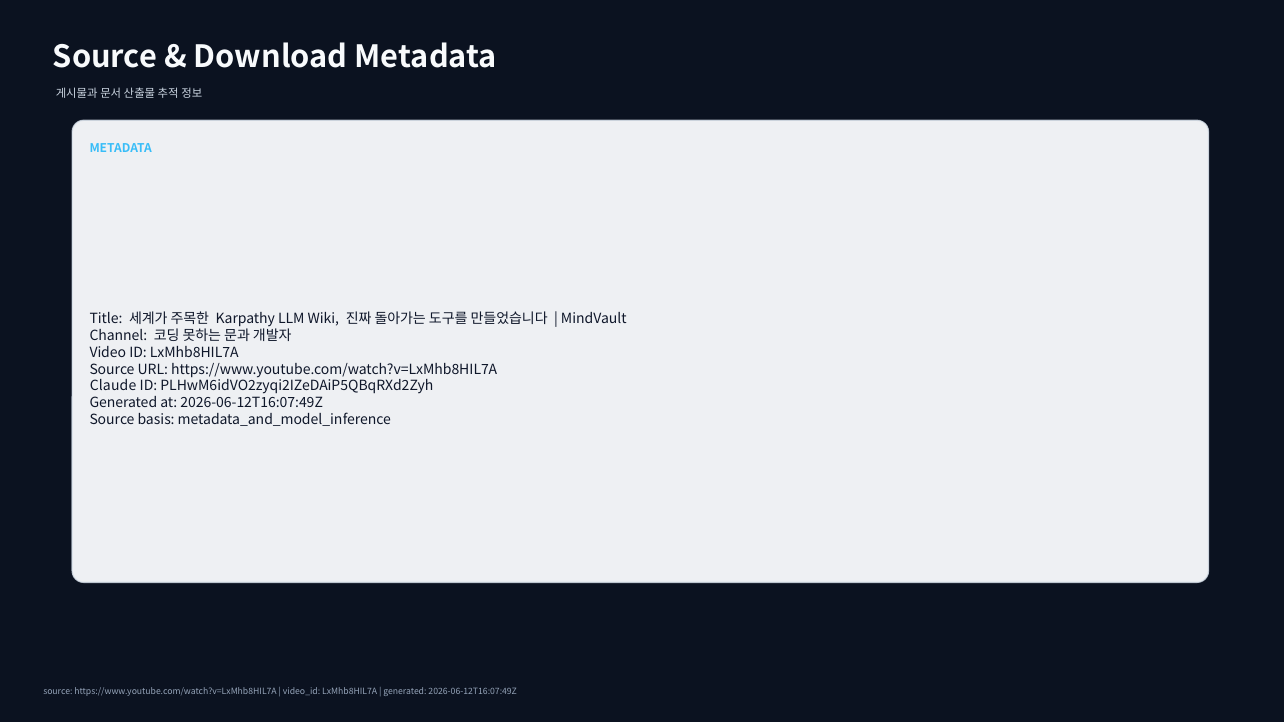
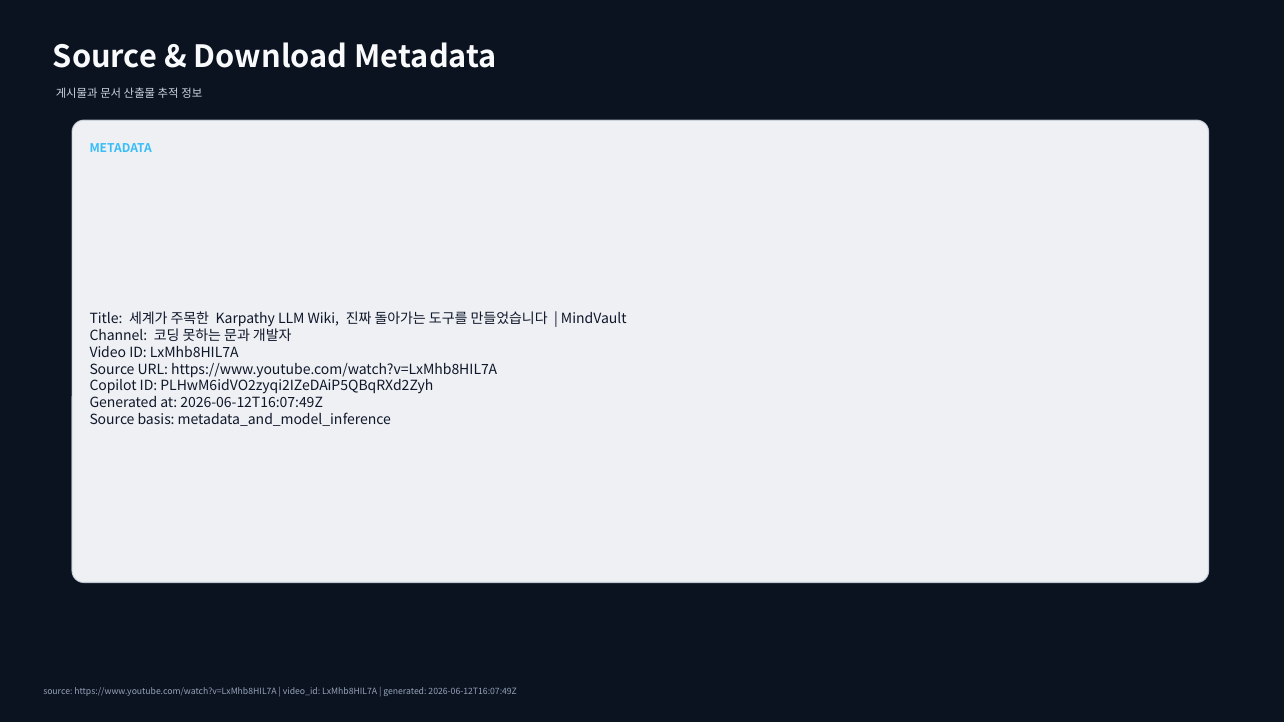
Claude: Claude -> Copilot
